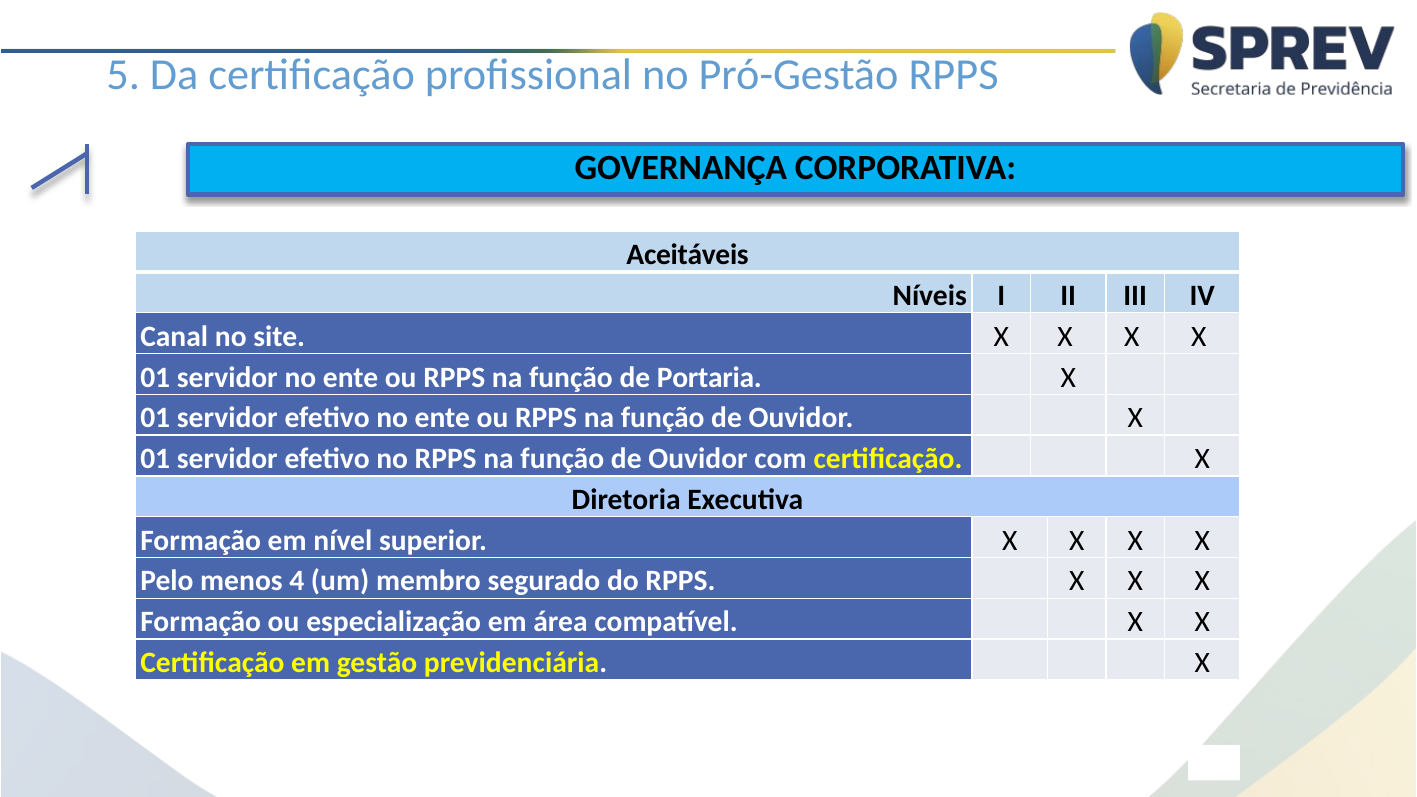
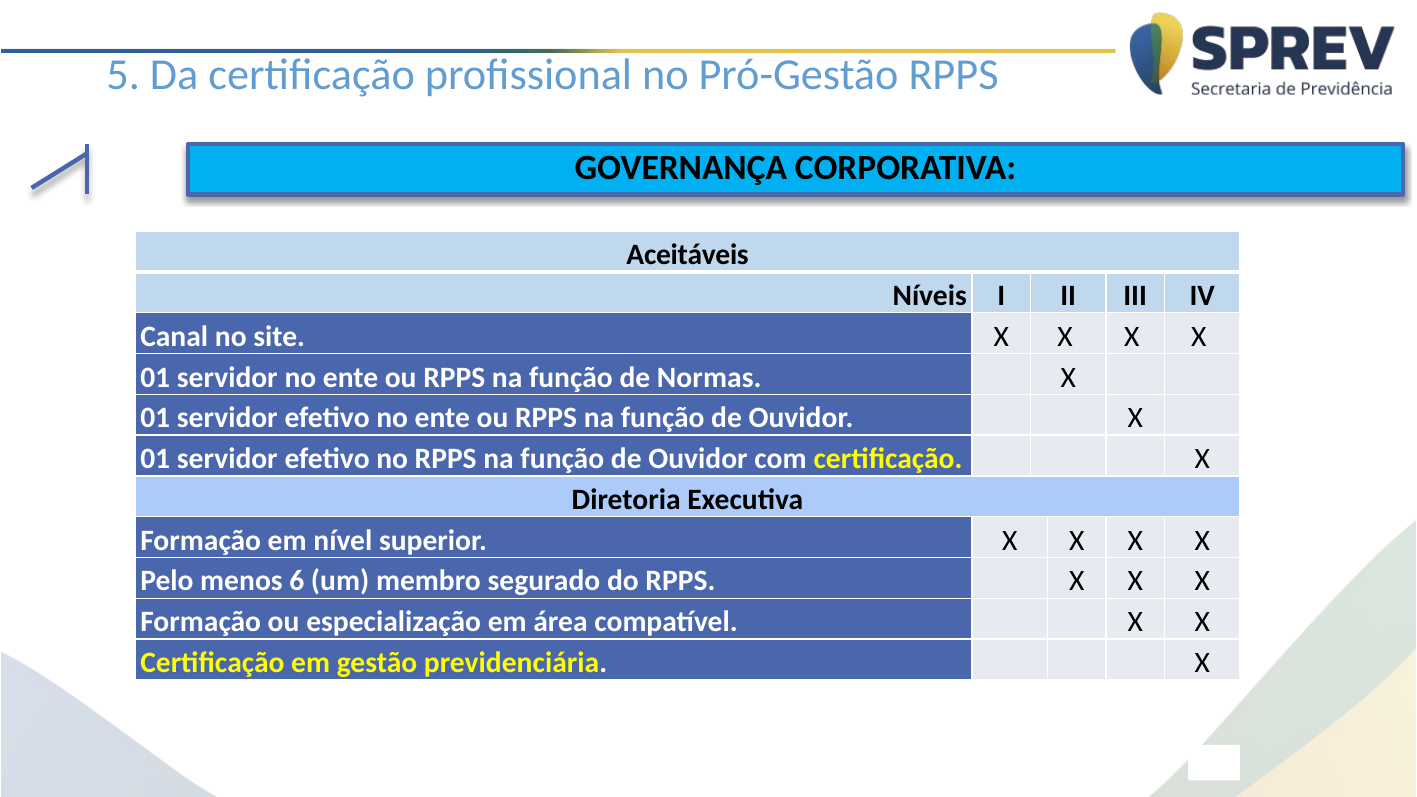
Portaria: Portaria -> Normas
4: 4 -> 6
